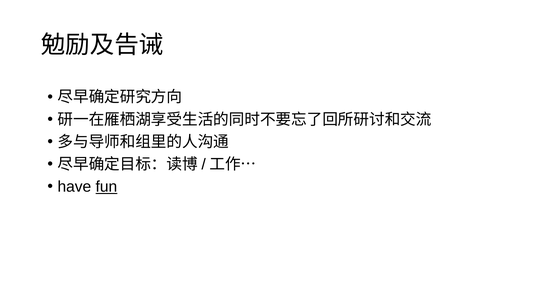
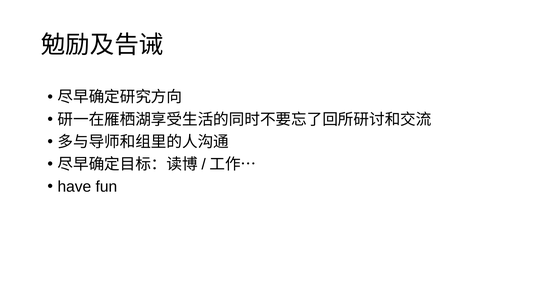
fun underline: present -> none
